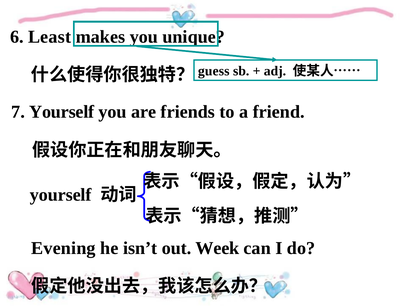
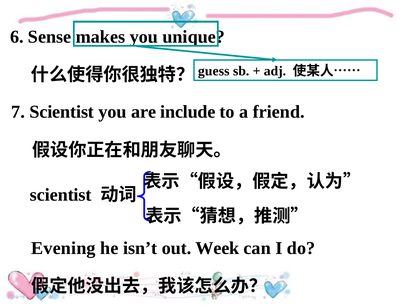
Least: Least -> Sense
7 Yourself: Yourself -> Scientist
friends: friends -> include
yourself at (61, 195): yourself -> scientist
